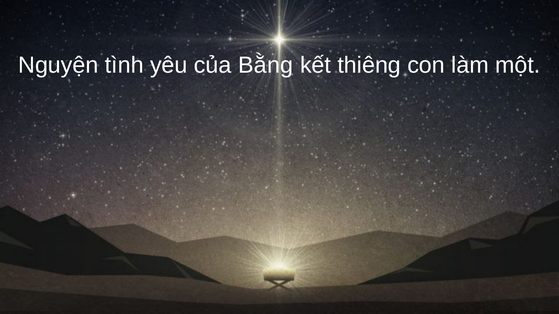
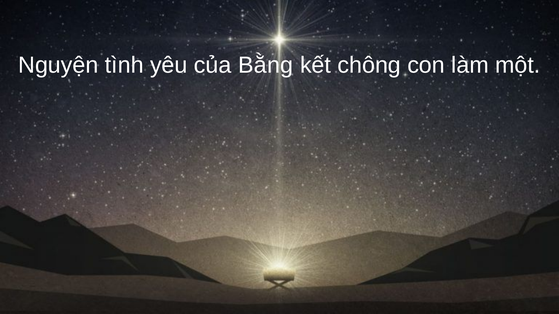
thiêng: thiêng -> chông
